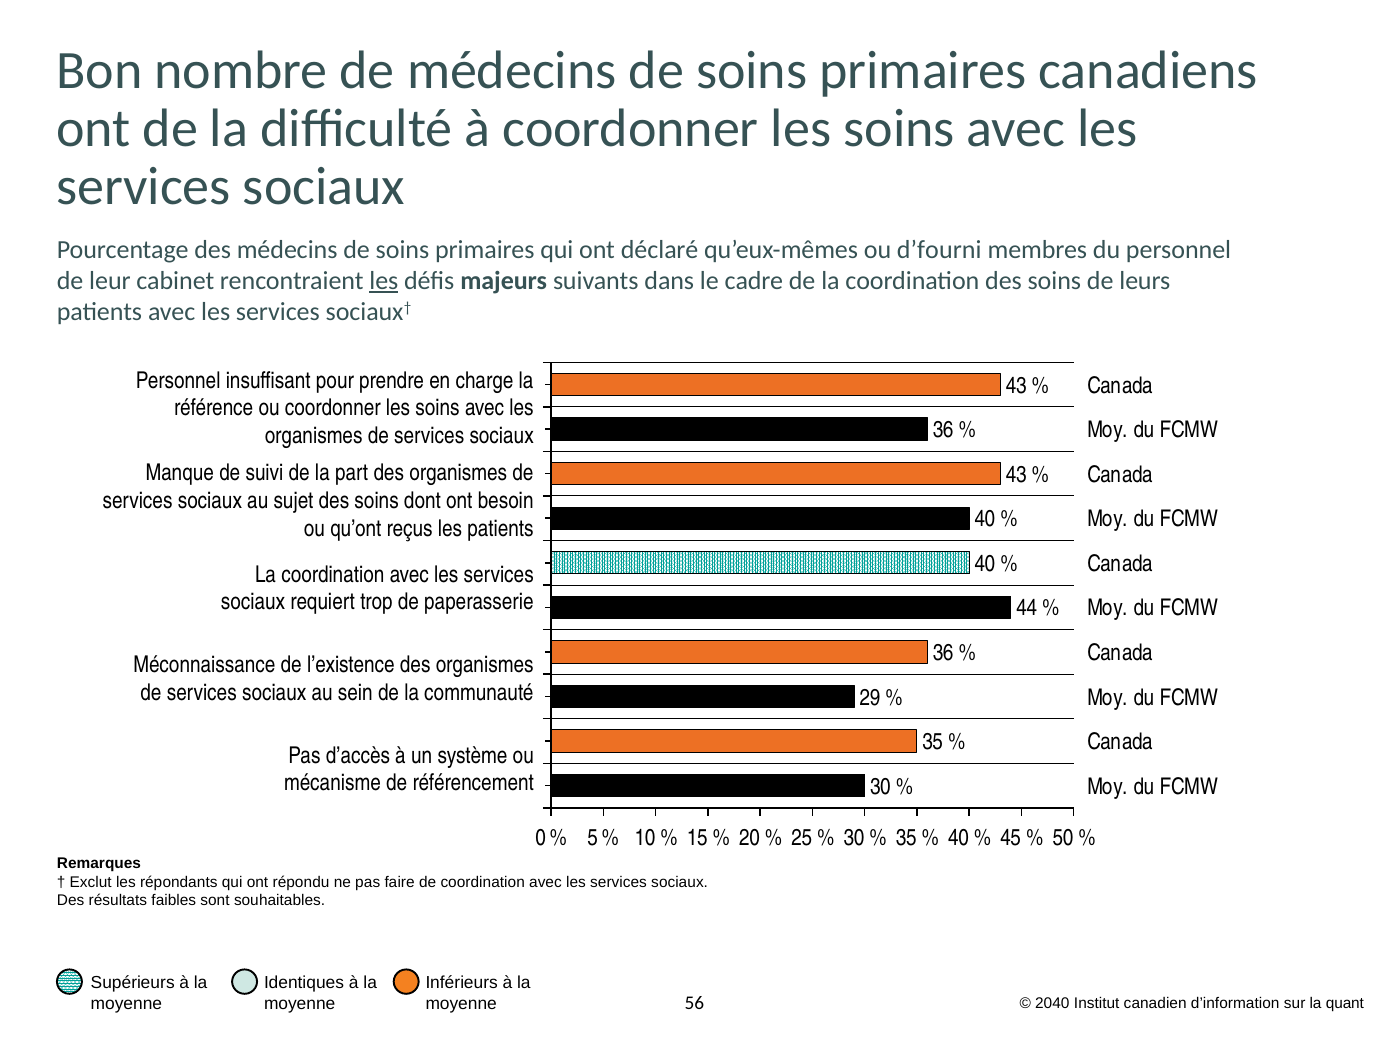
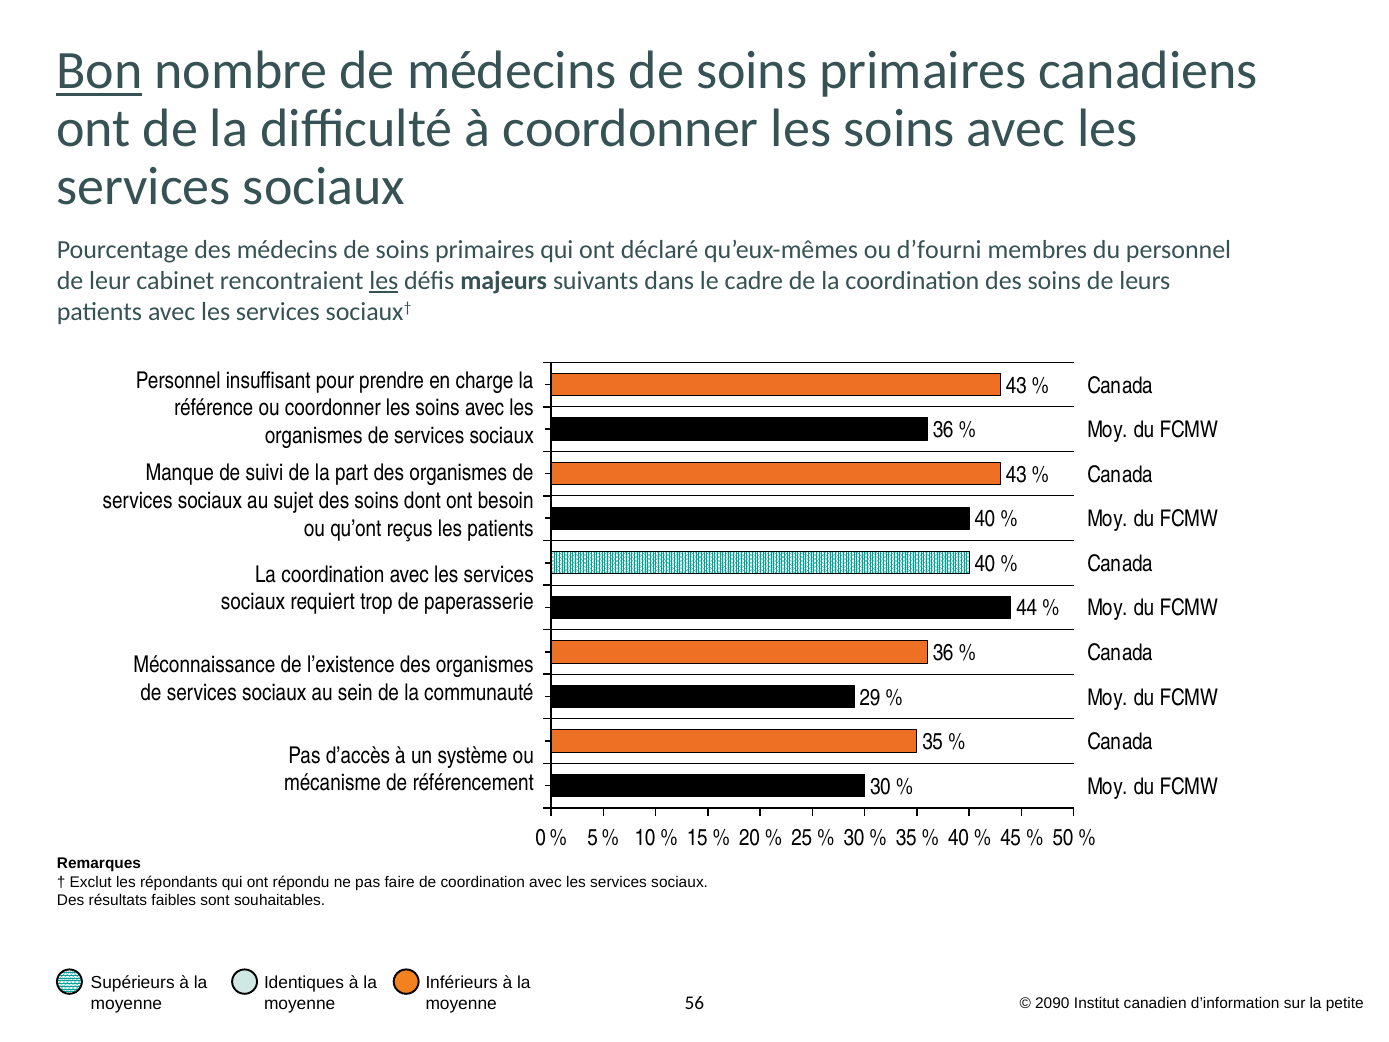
Bon underline: none -> present
2040: 2040 -> 2090
quant: quant -> petite
